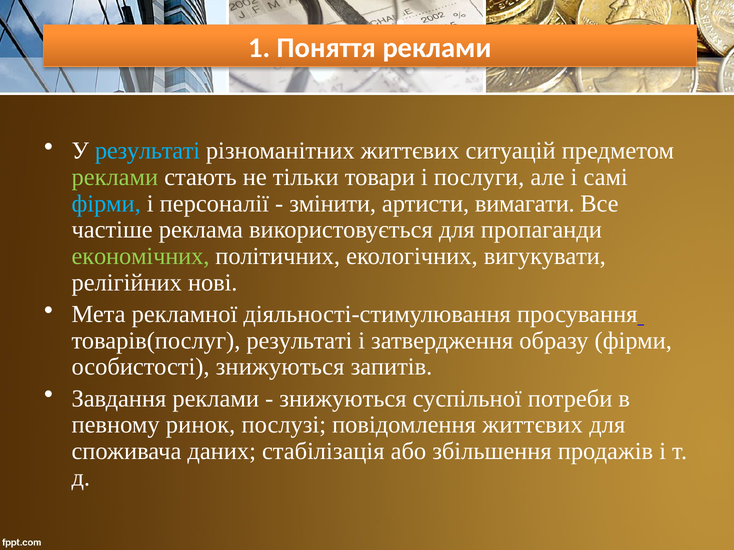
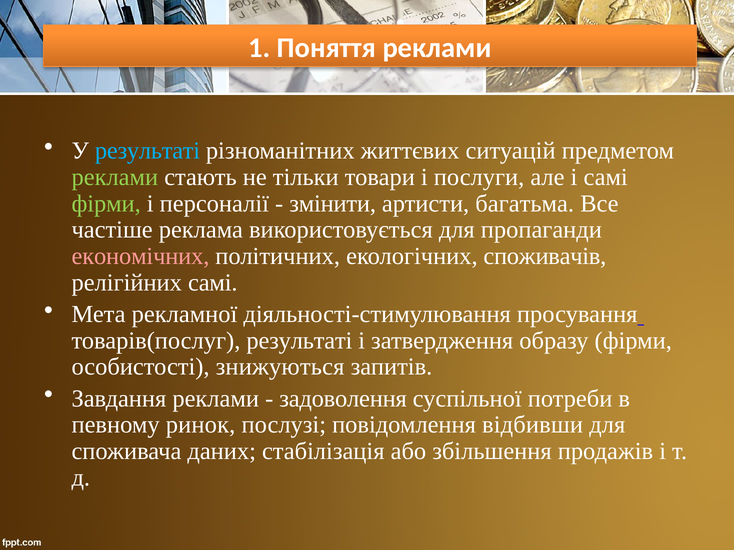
фірми at (106, 204) colour: light blue -> light green
вимагати: вимагати -> багатьма
економічних colour: light green -> pink
вигукувати: вигукувати -> споживачів
релігійних нові: нові -> самі
знижуються at (343, 399): знижуються -> задоволення
повідомлення життєвих: життєвих -> відбивши
